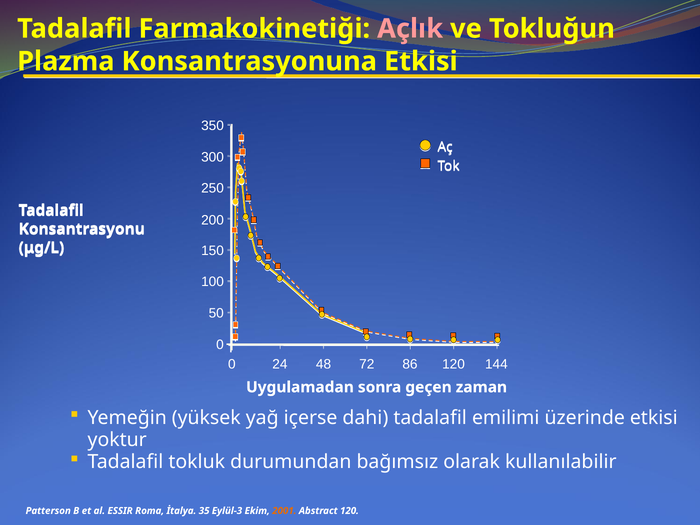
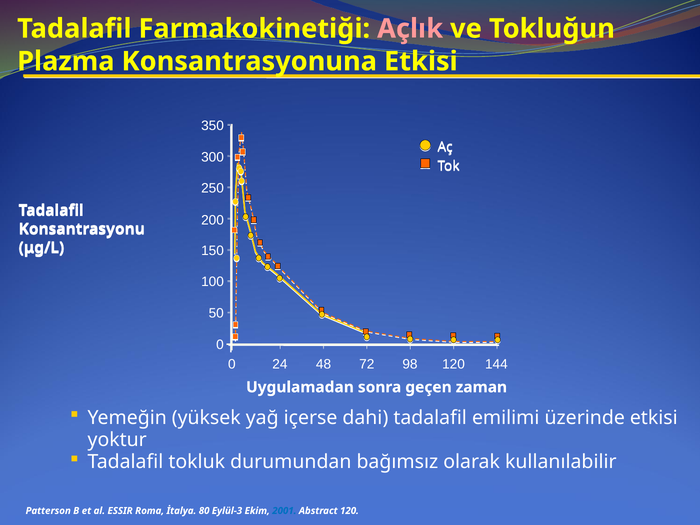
86: 86 -> 98
35: 35 -> 80
2001 colour: orange -> blue
